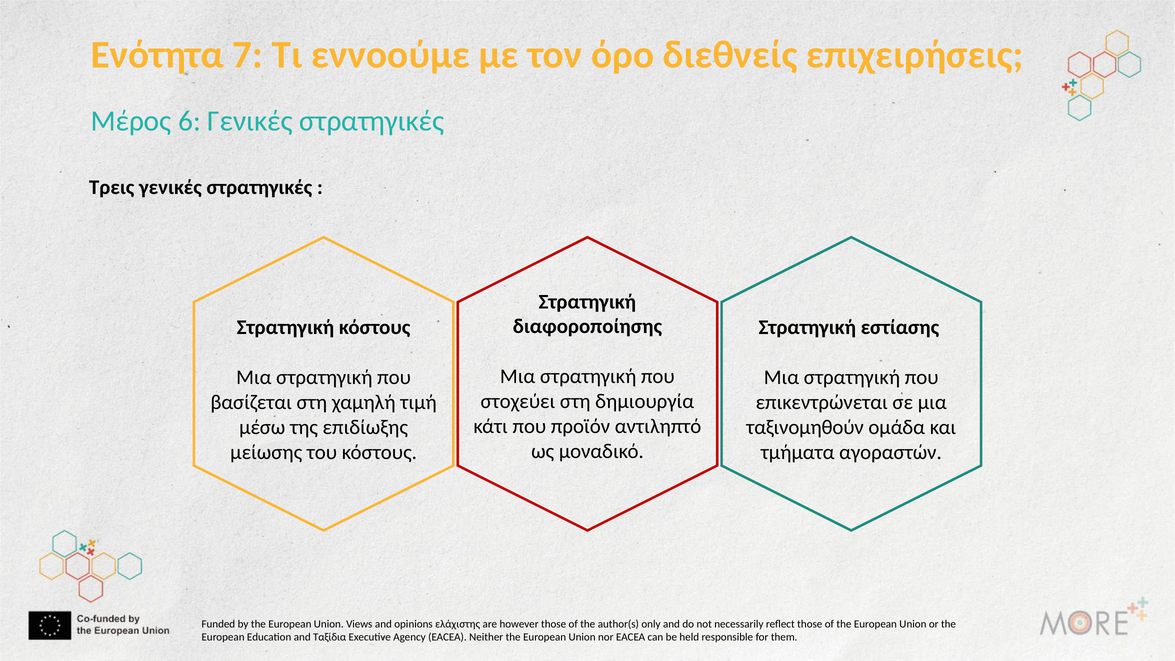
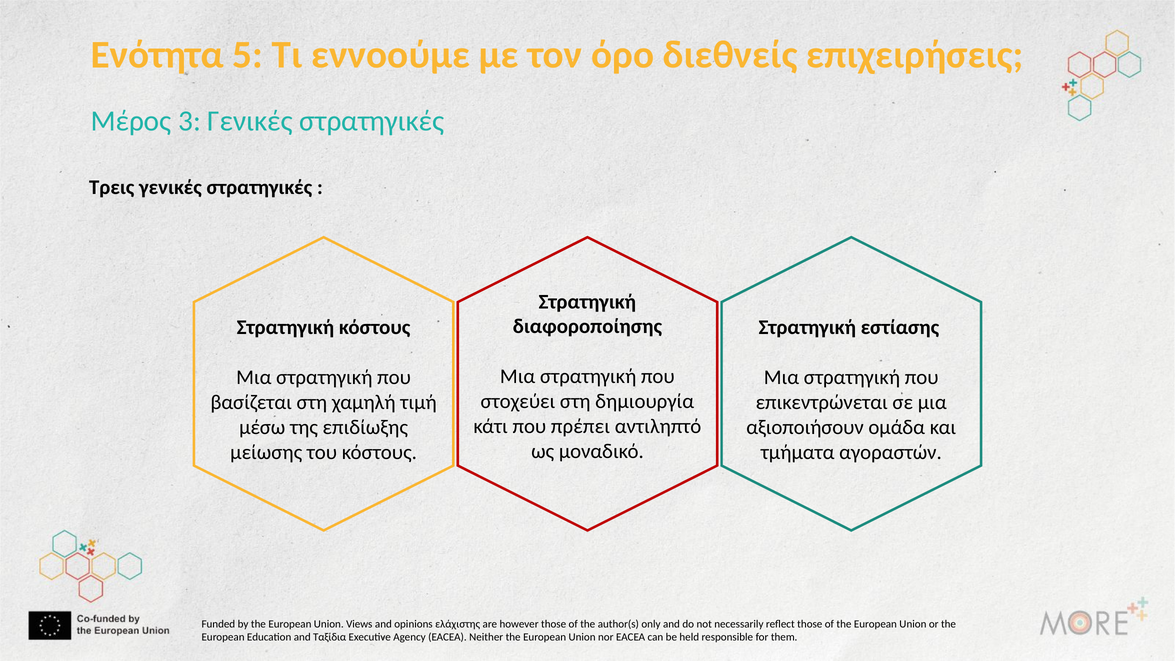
7: 7 -> 5
6: 6 -> 3
προϊόν: προϊόν -> πρέπει
ταξινομηθούν: ταξινομηθούν -> αξιοποιήσoυν
